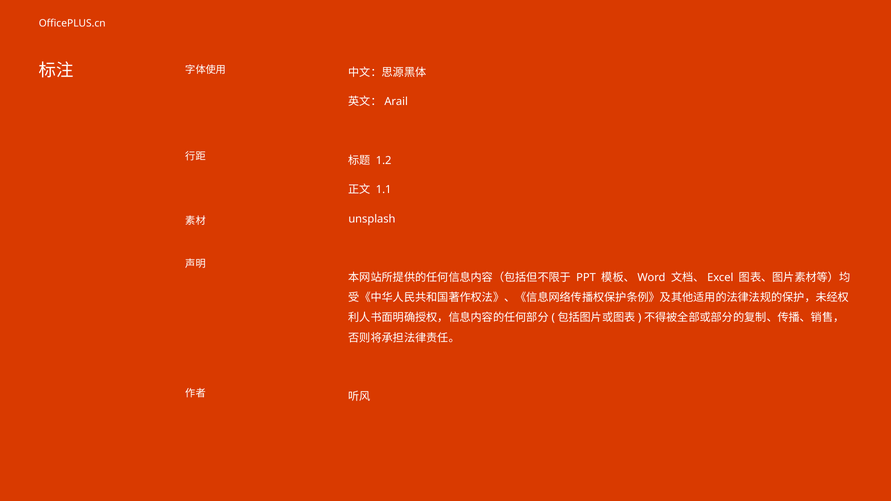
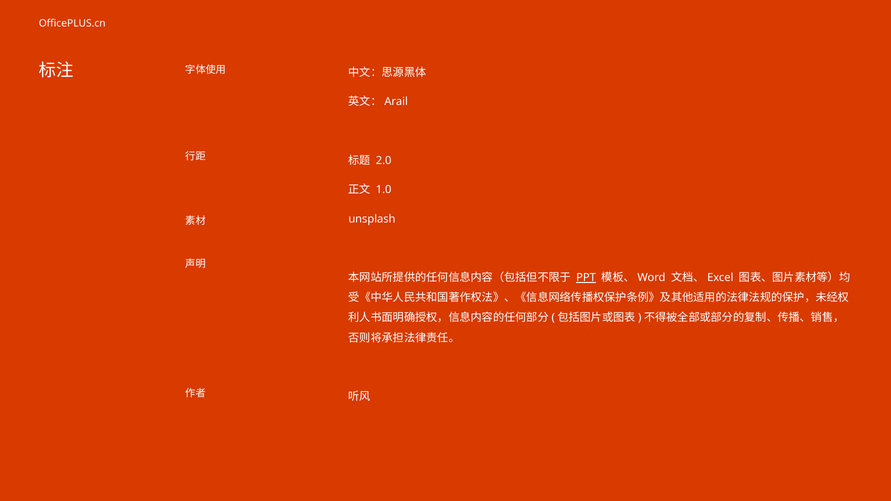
1.2: 1.2 -> 2.0
1.1: 1.1 -> 1.0
PPT underline: none -> present
